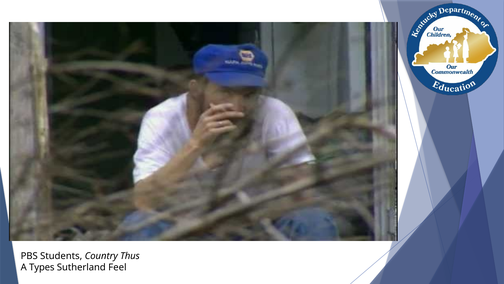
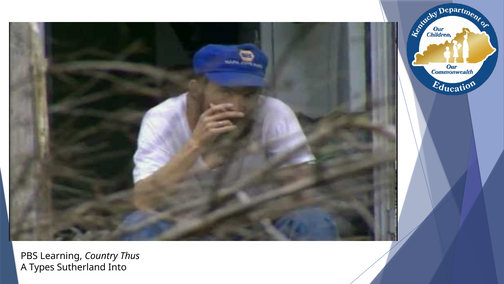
Students: Students -> Learning
Feel: Feel -> Into
